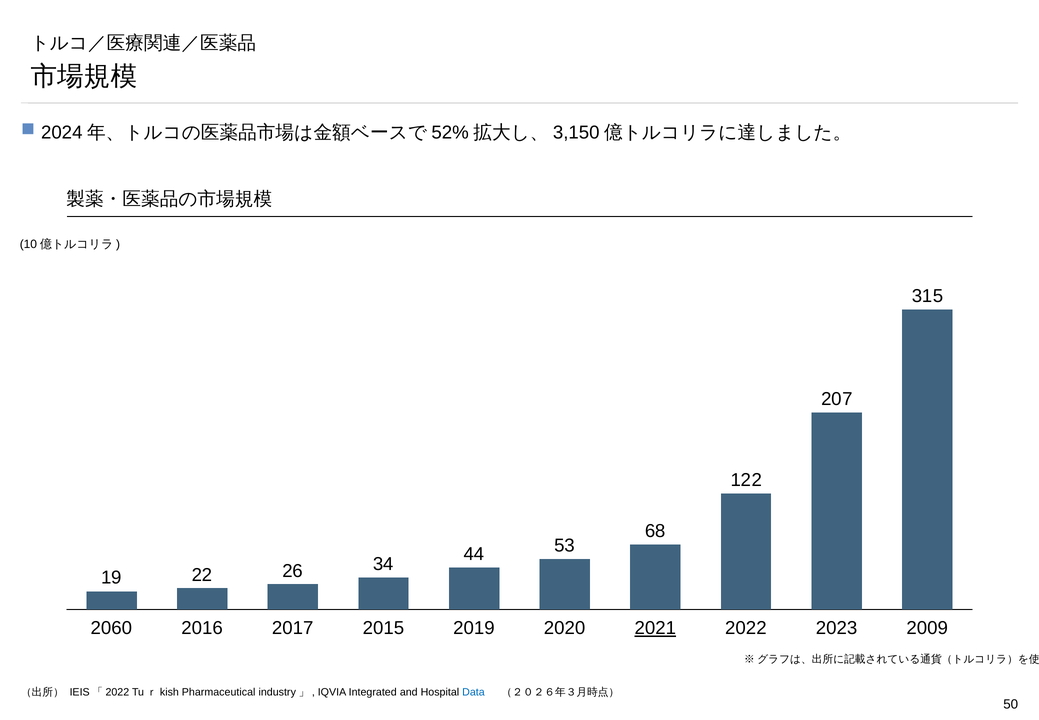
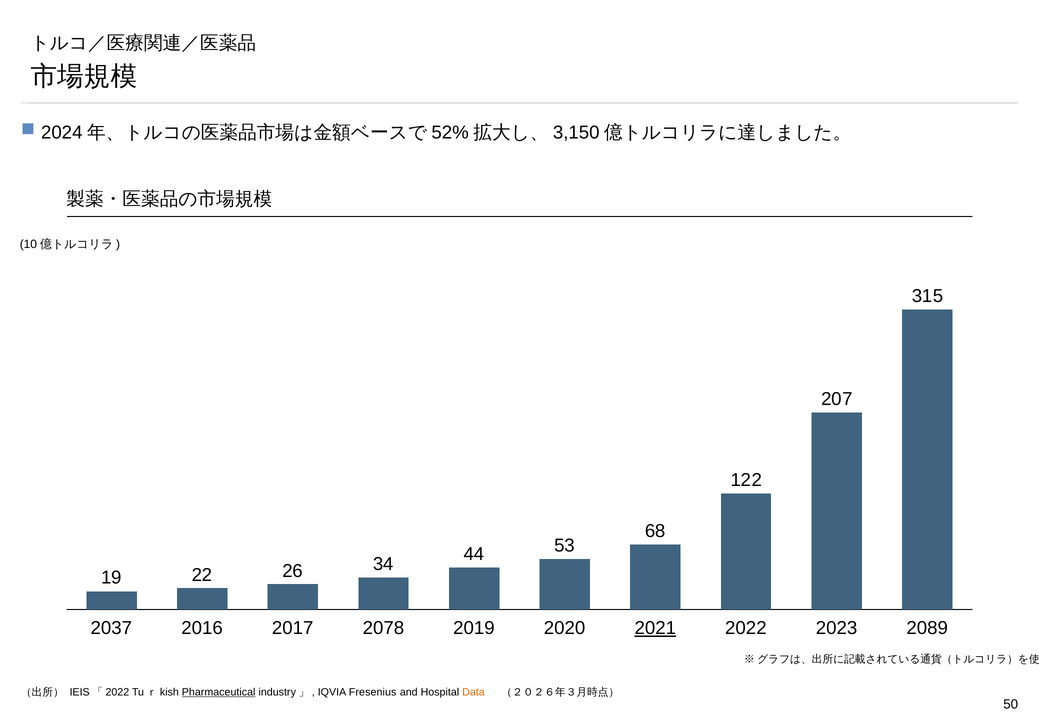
2060: 2060 -> 2037
2015: 2015 -> 2078
2009: 2009 -> 2089
Pharmaceutical underline: none -> present
Integrated: Integrated -> Fresenius
Data colour: blue -> orange
